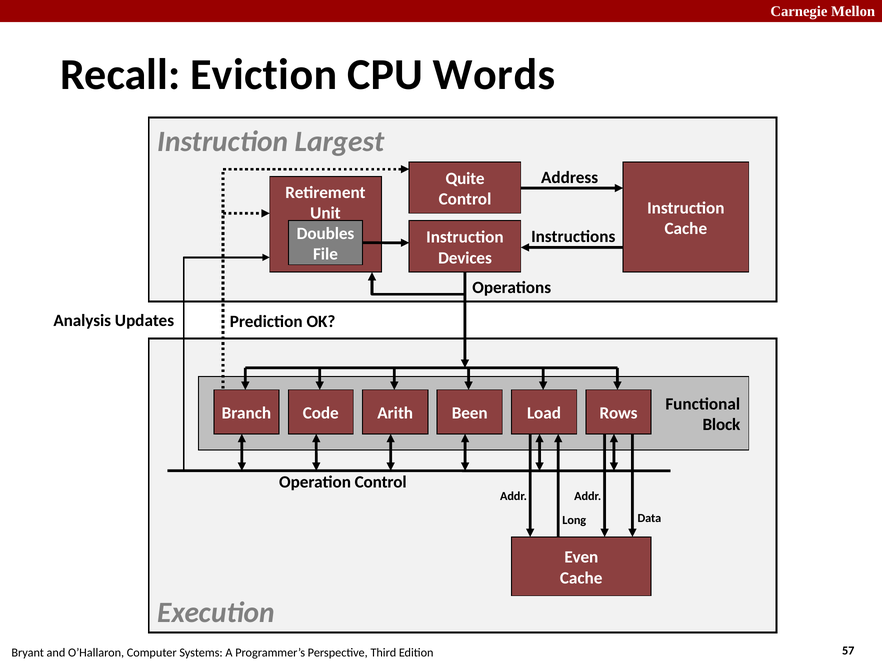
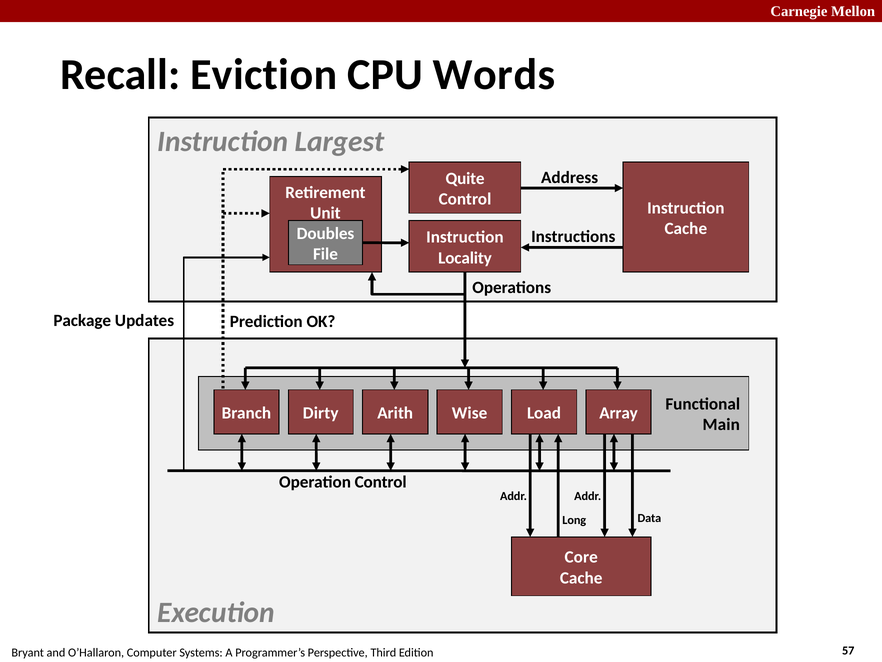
Devices: Devices -> Locality
Analysis: Analysis -> Package
Code: Code -> Dirty
Been: Been -> Wise
Rows: Rows -> Array
Block: Block -> Main
Even: Even -> Core
